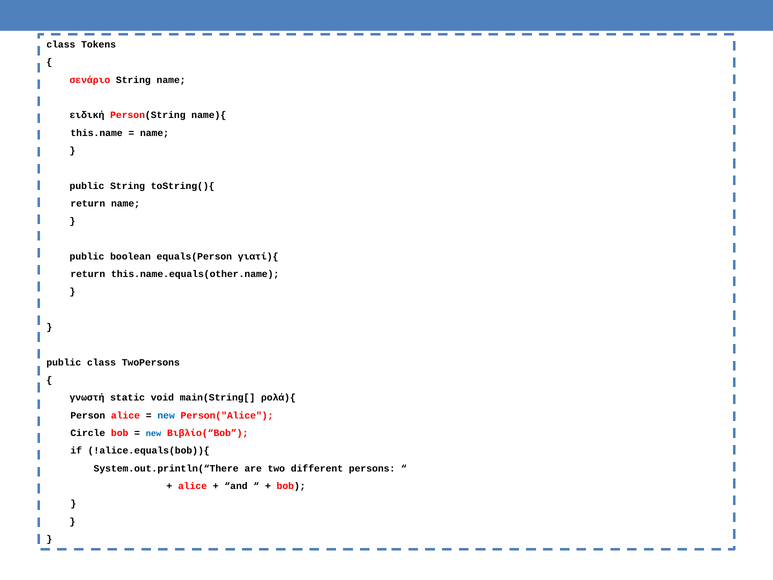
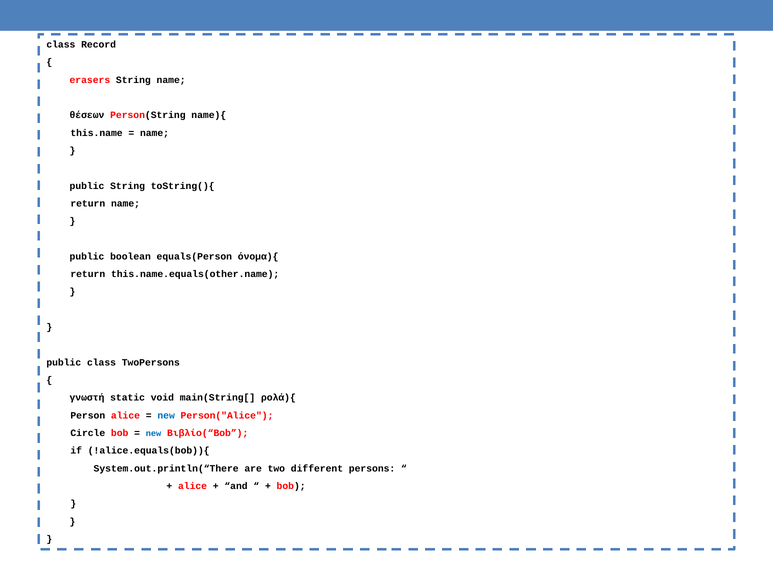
Tokens: Tokens -> Record
σενάριο: σενάριο -> erasers
ειδική: ειδική -> θέσεων
γιατί){: γιατί){ -> όνομα){
